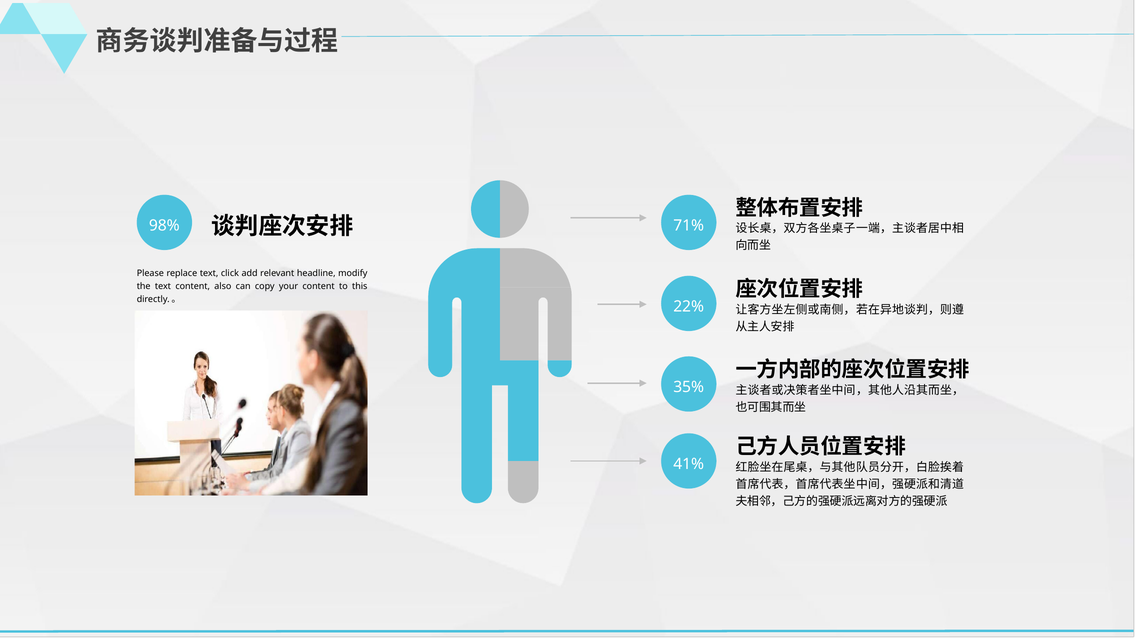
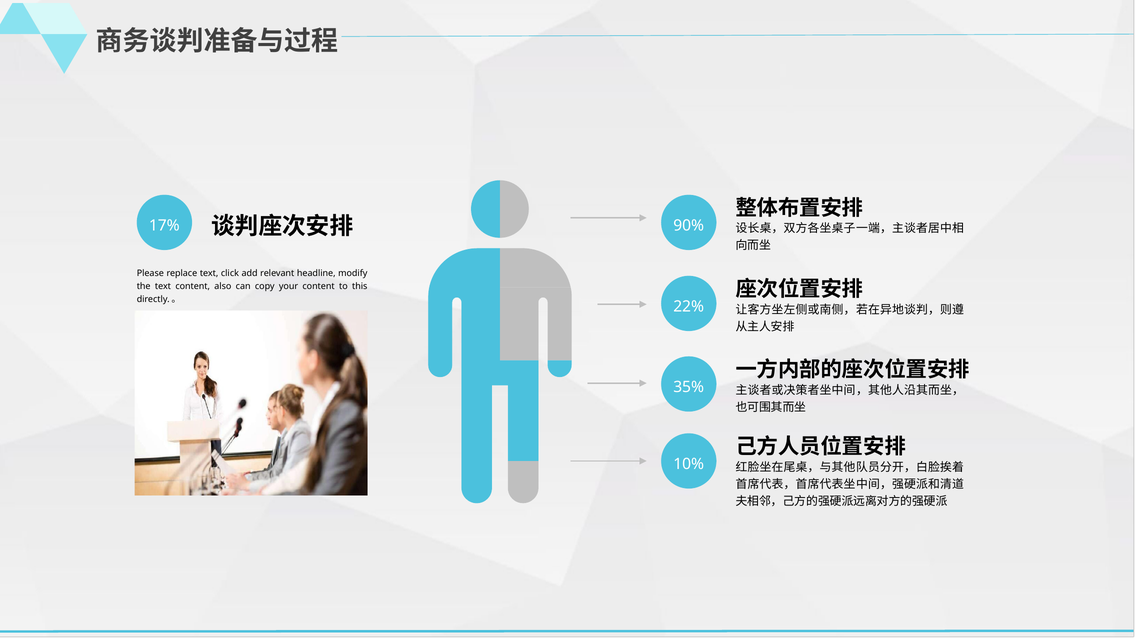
98%: 98% -> 17%
71%: 71% -> 90%
41%: 41% -> 10%
